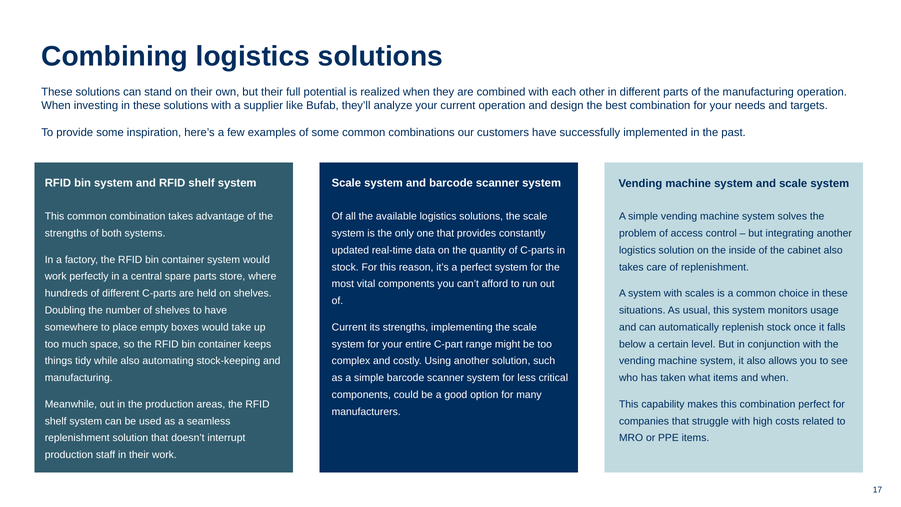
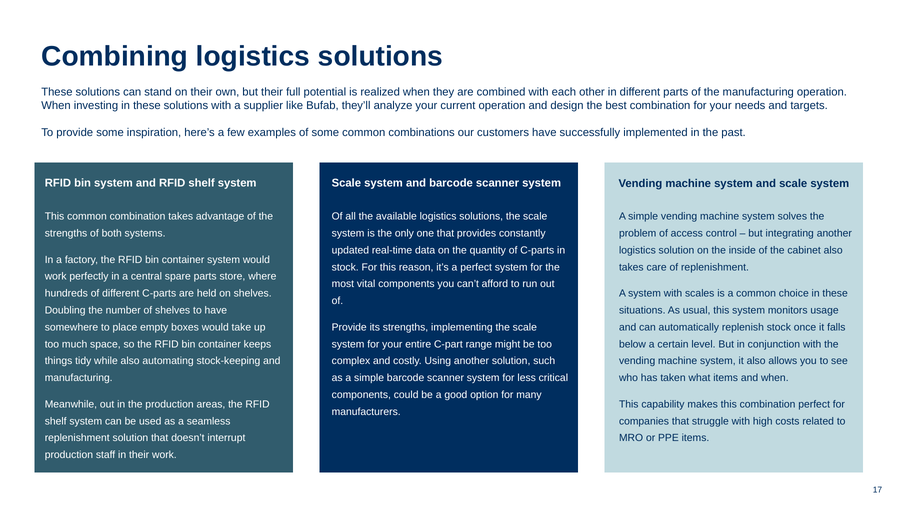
Current at (349, 327): Current -> Provide
